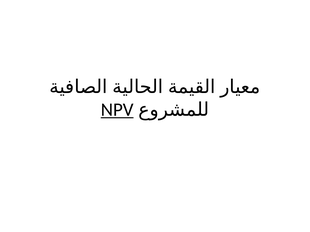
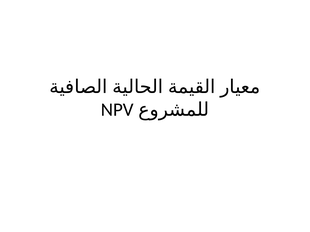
NPV underline: present -> none
